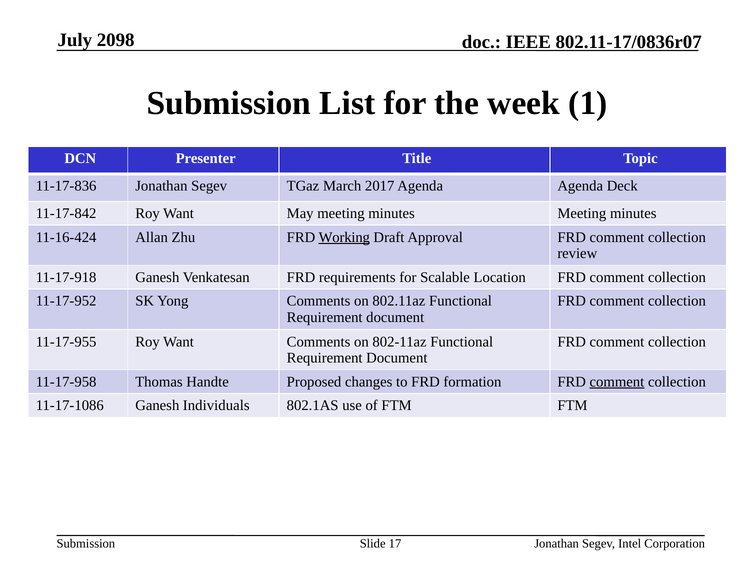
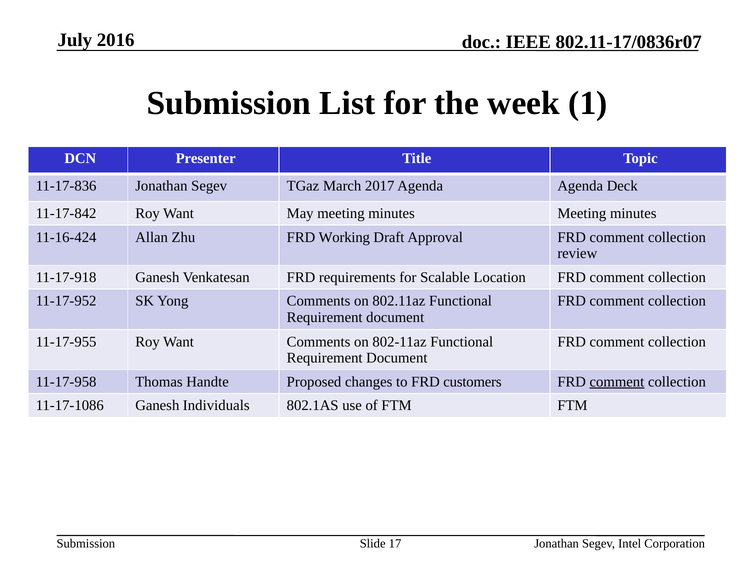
2098: 2098 -> 2016
Working underline: present -> none
formation: formation -> customers
